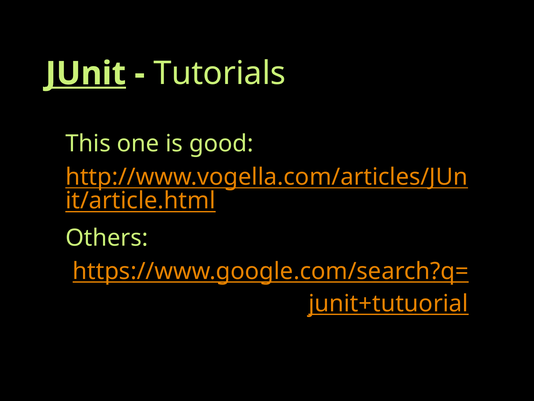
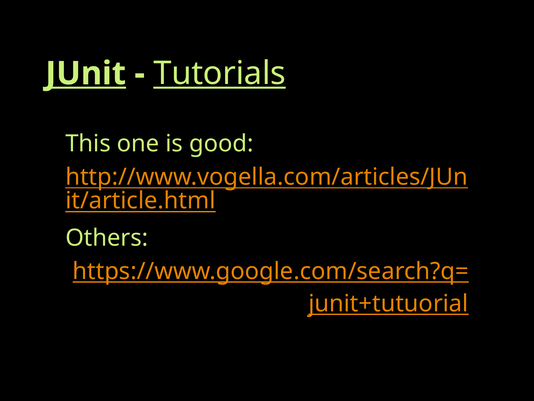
Tutorials underline: none -> present
